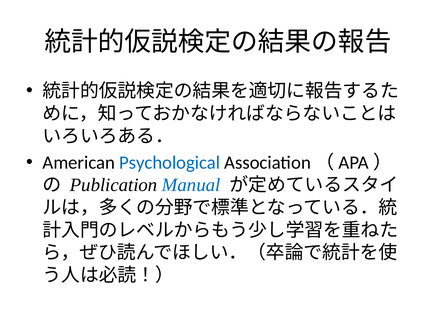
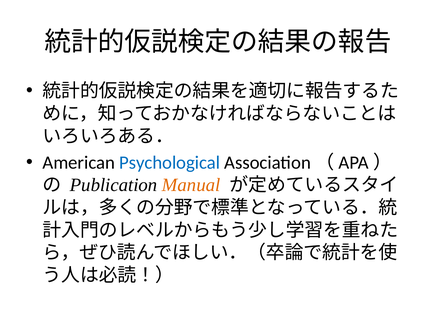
Manual colour: blue -> orange
